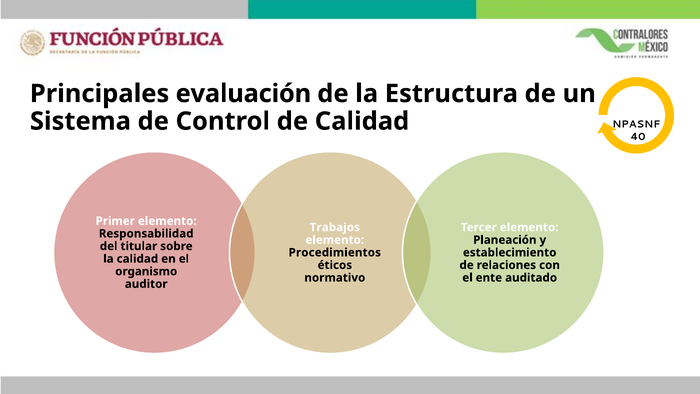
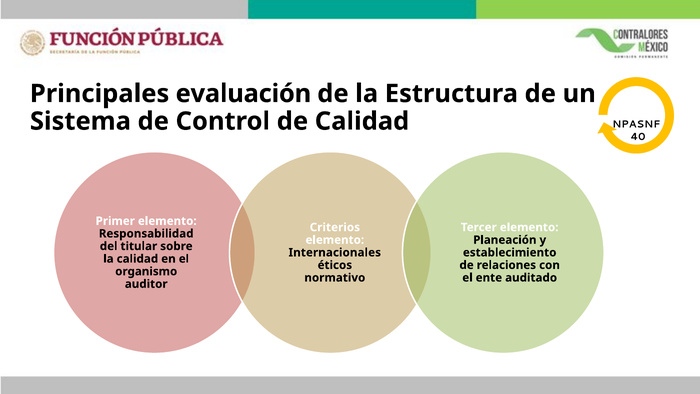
Trabajos: Trabajos -> Criterios
Procedimientos: Procedimientos -> Internacionales
